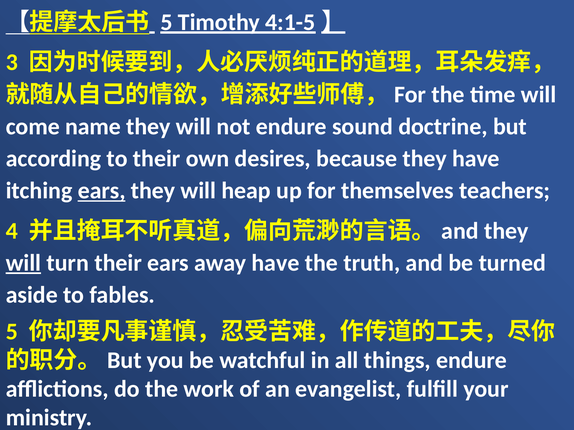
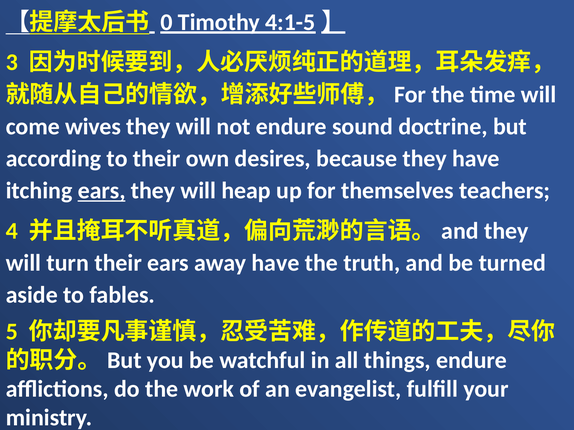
5 at (166, 22): 5 -> 0
name: name -> wives
will at (23, 263) underline: present -> none
